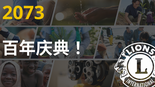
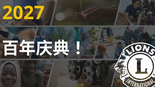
2073: 2073 -> 2027
